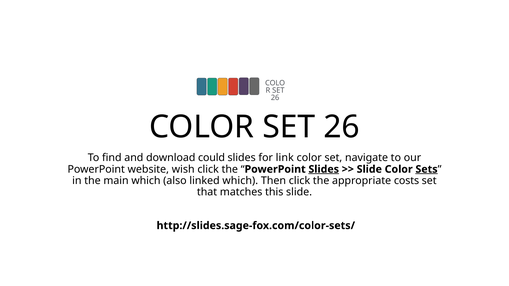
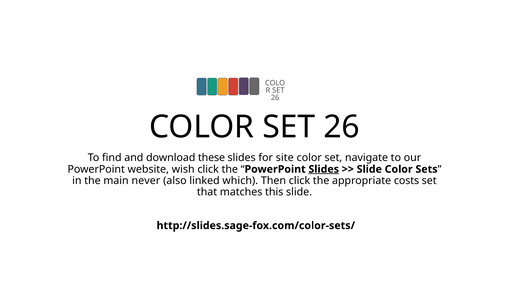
could: could -> these
link: link -> site
Sets underline: present -> none
main which: which -> never
